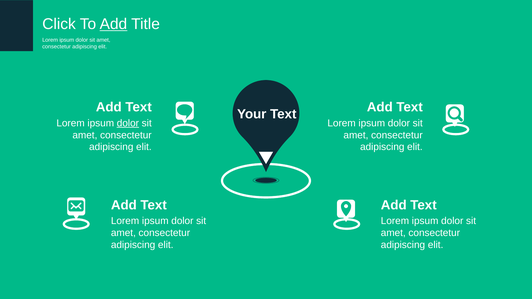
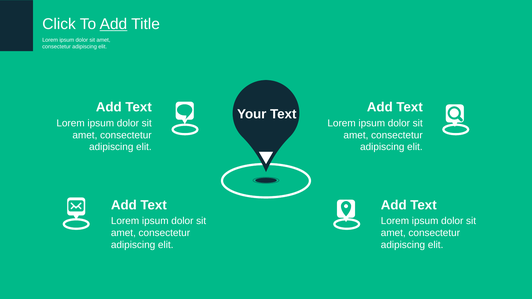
dolor at (128, 123) underline: present -> none
